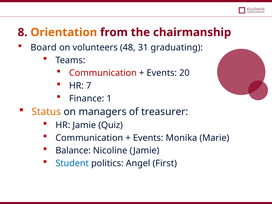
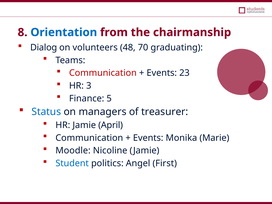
Orientation colour: orange -> blue
Board: Board -> Dialog
31: 31 -> 70
20: 20 -> 23
7: 7 -> 3
1: 1 -> 5
Status colour: orange -> blue
Quiz: Quiz -> April
Balance: Balance -> Moodle
